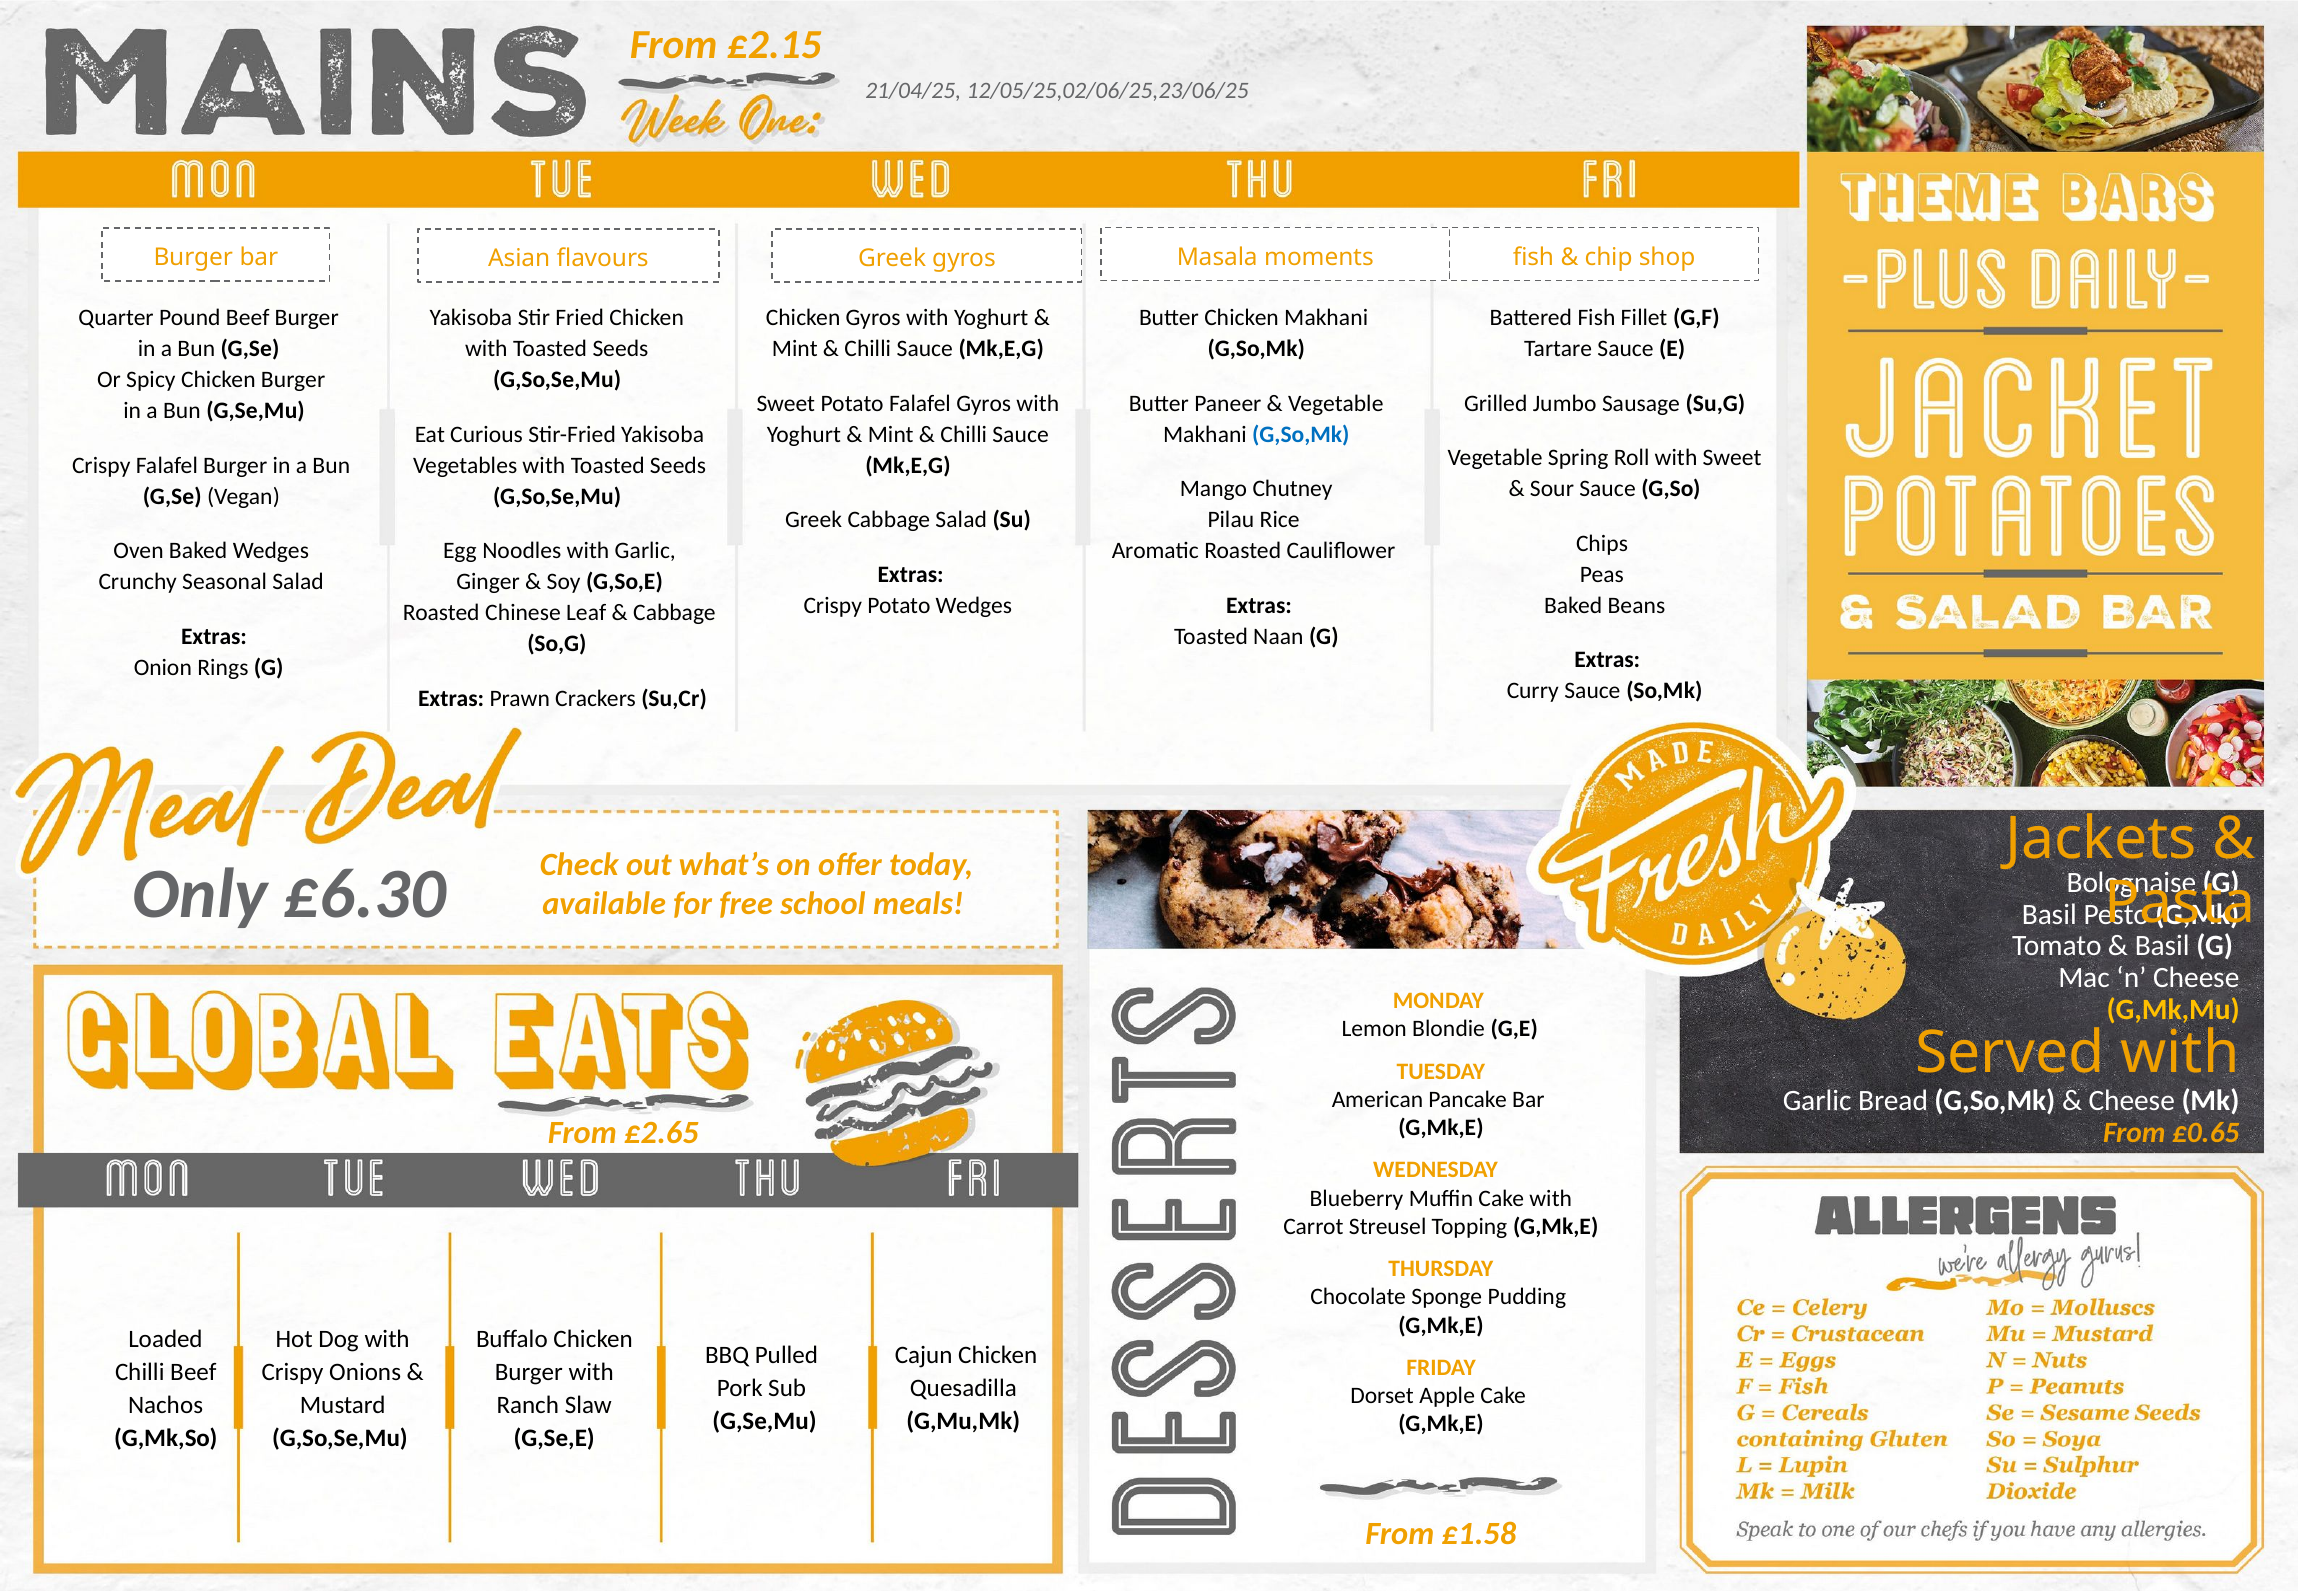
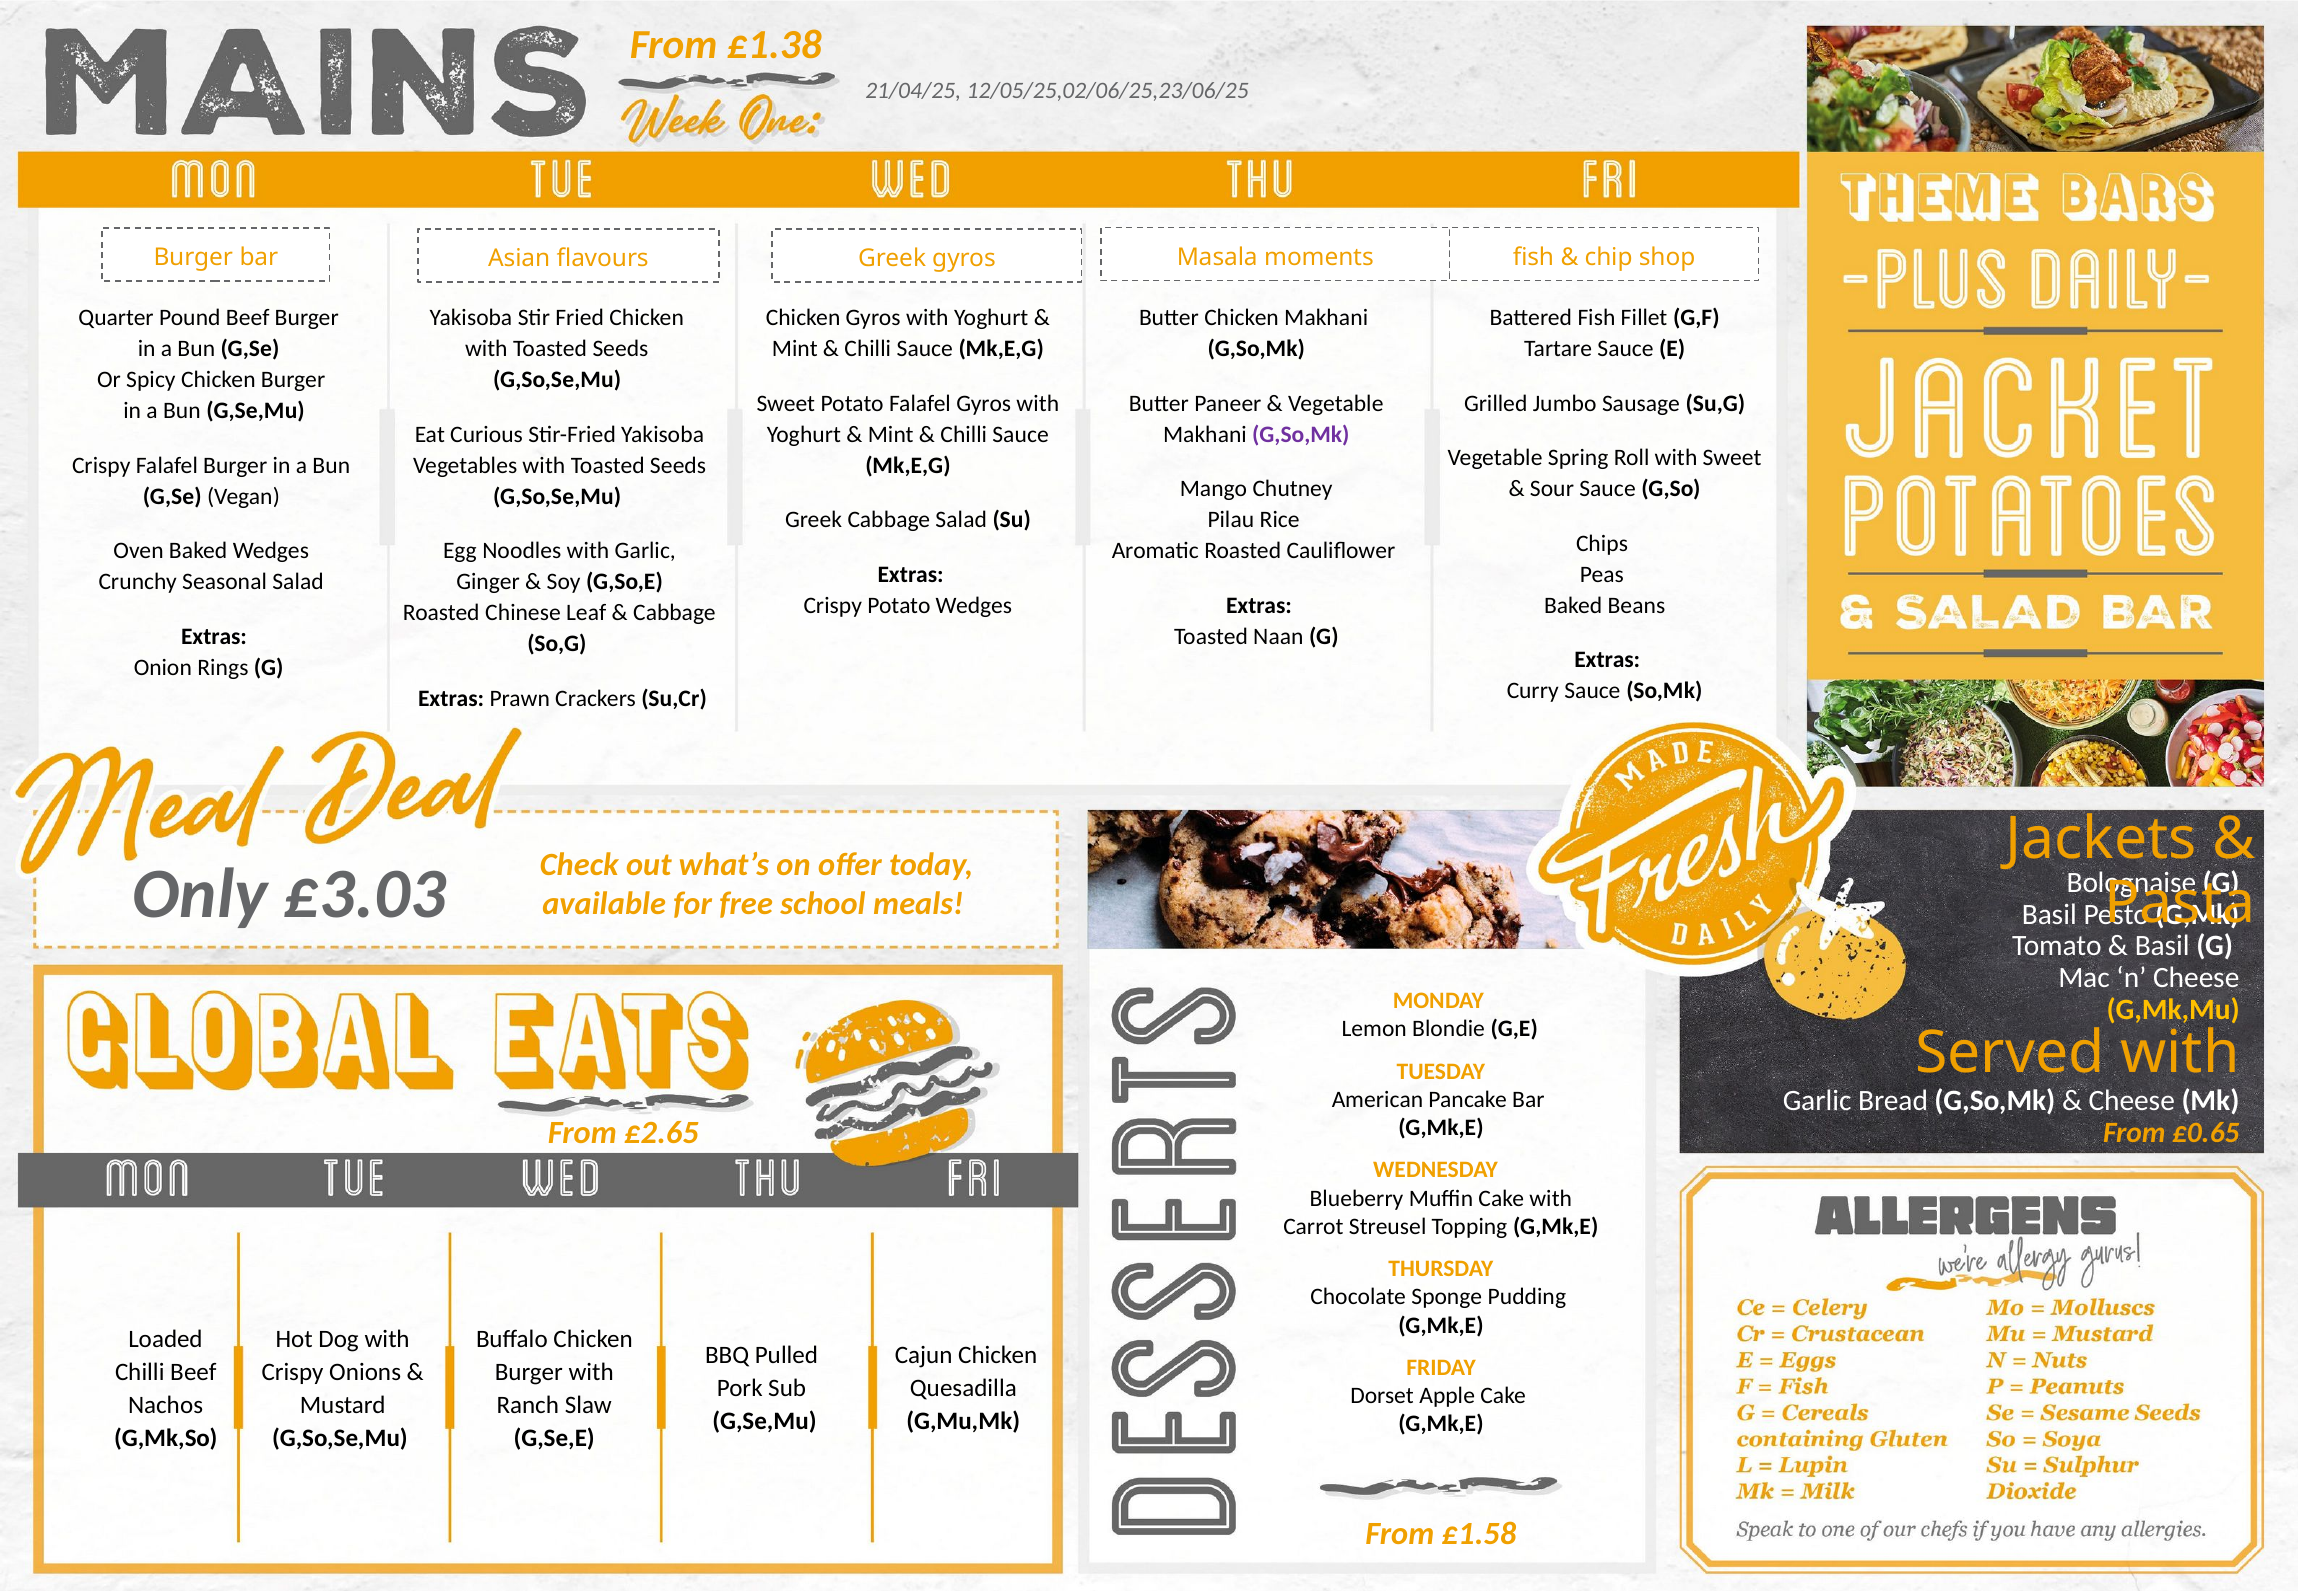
£2.15: £2.15 -> £1.38
G,So,Mk at (1301, 434) colour: blue -> purple
£6.30: £6.30 -> £3.03
